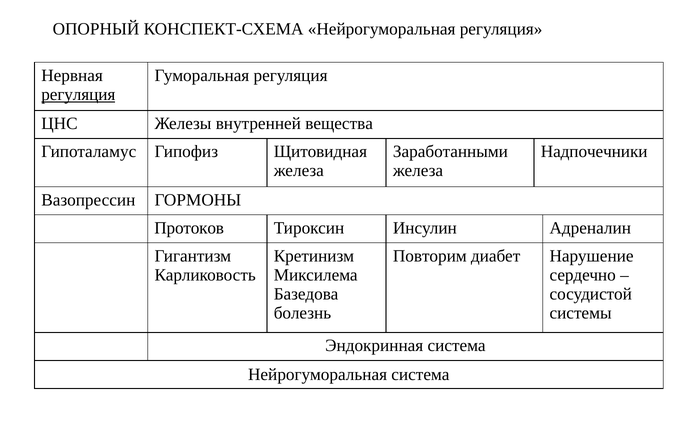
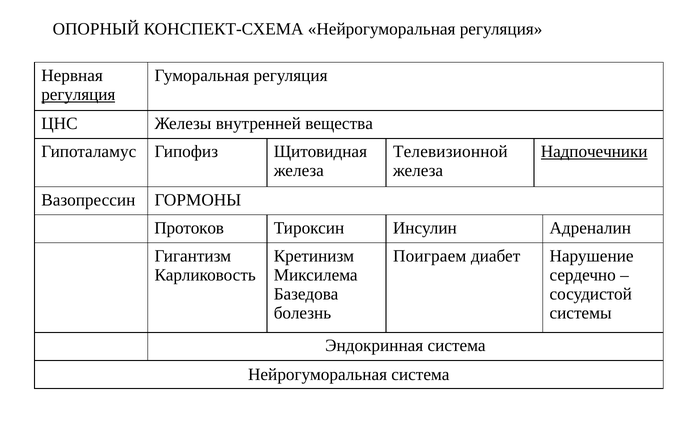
Заработанными: Заработанными -> Телевизионной
Надпочечники underline: none -> present
Повторим: Повторим -> Поиграем
